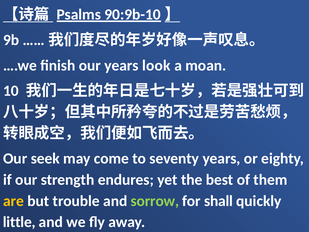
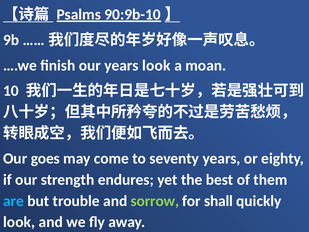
seek: seek -> goes
are colour: yellow -> light blue
little at (19, 222): little -> look
